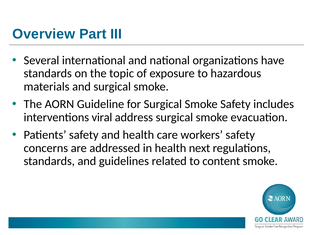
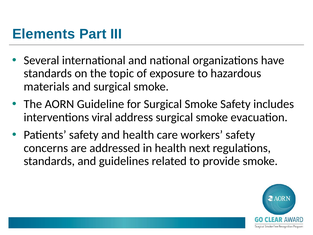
Overview: Overview -> Elements
content: content -> provide
